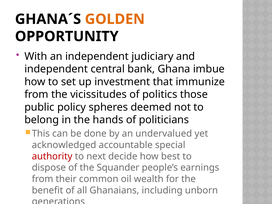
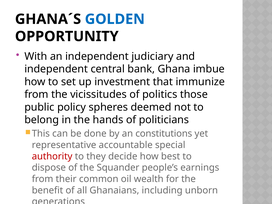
GOLDEN colour: orange -> blue
undervalued: undervalued -> constitutions
acknowledged: acknowledged -> representative
next: next -> they
